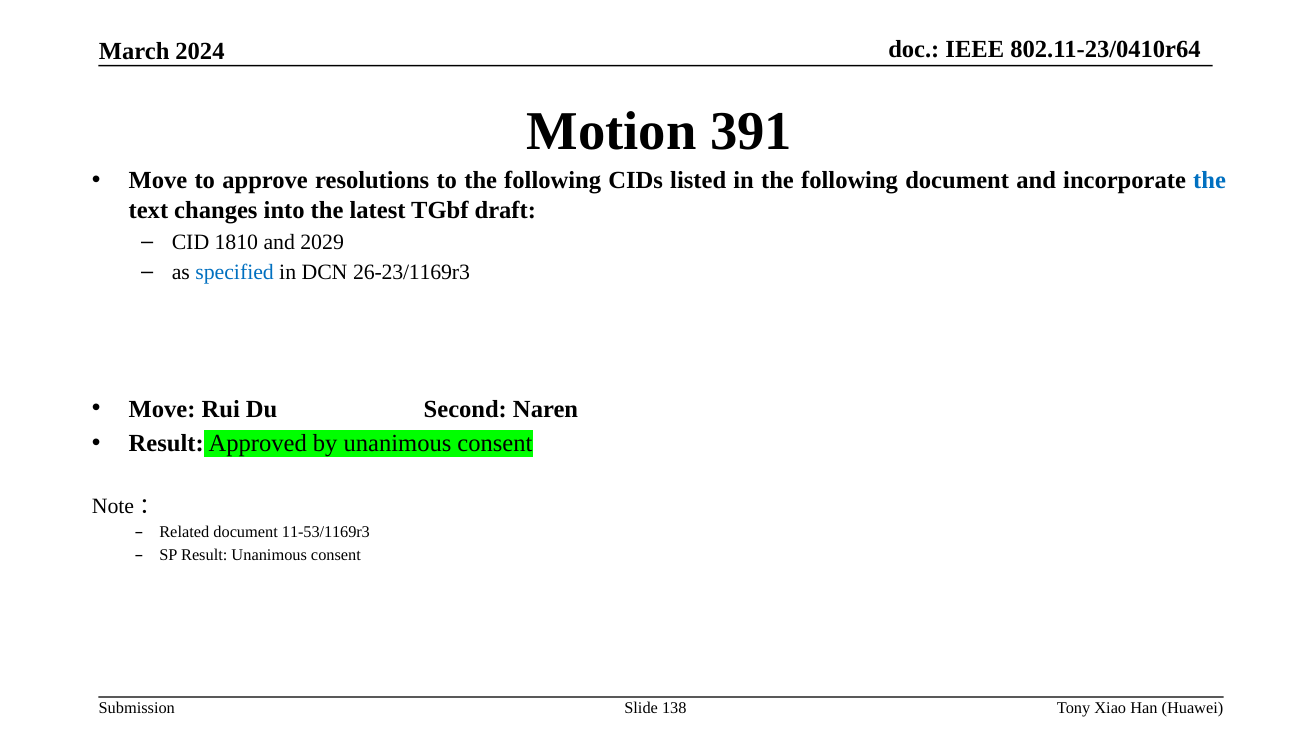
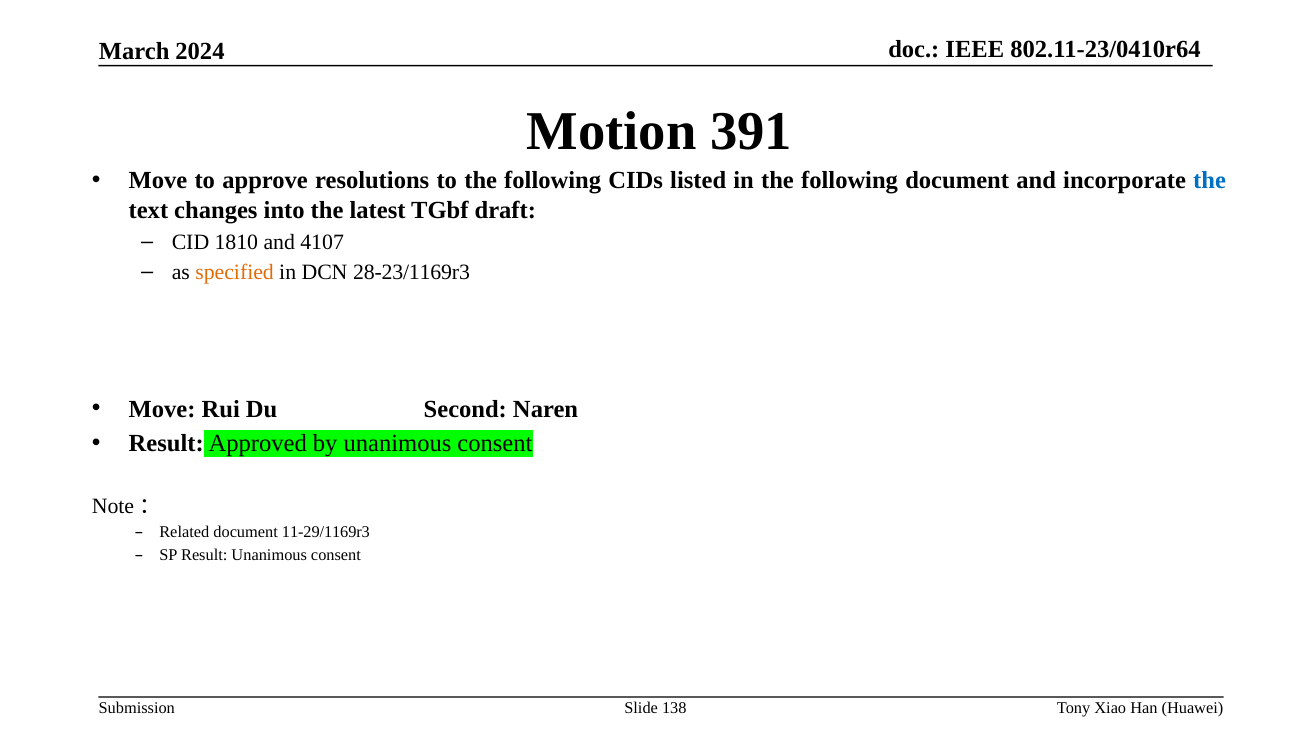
2029: 2029 -> 4107
specified colour: blue -> orange
26-23/1169r3: 26-23/1169r3 -> 28-23/1169r3
11-53/1169r3: 11-53/1169r3 -> 11-29/1169r3
